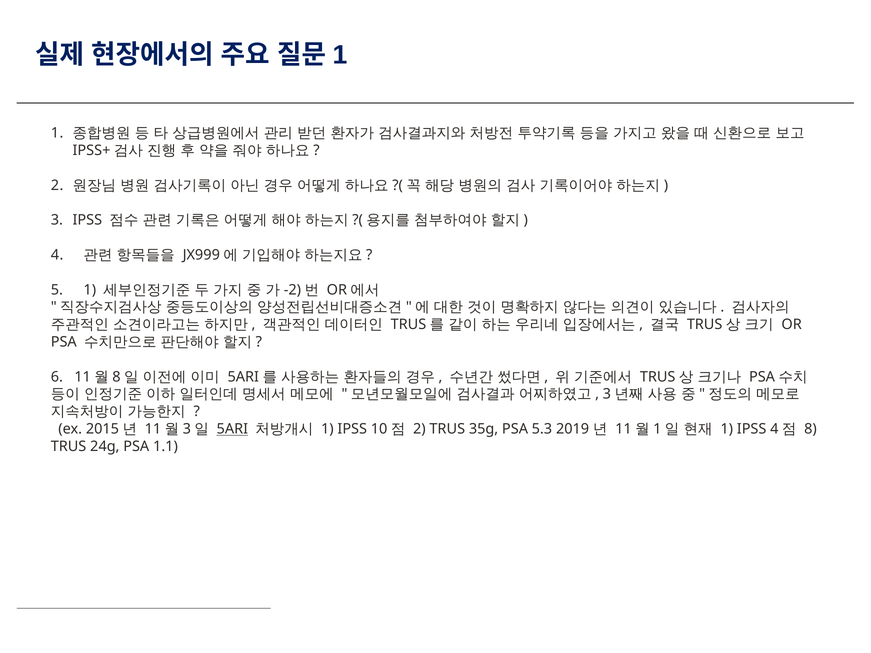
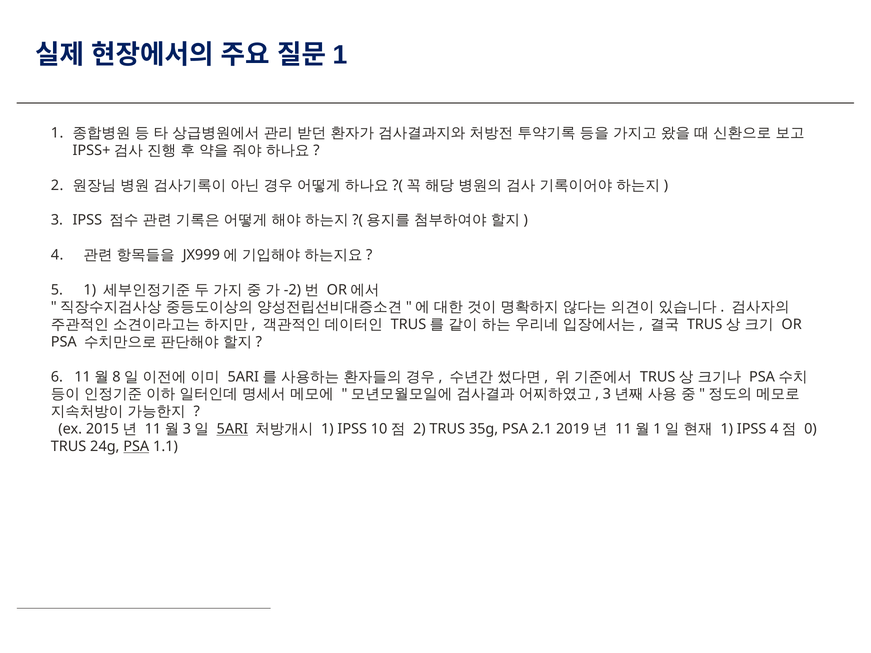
5.3: 5.3 -> 2.1
8: 8 -> 0
PSA at (136, 447) underline: none -> present
